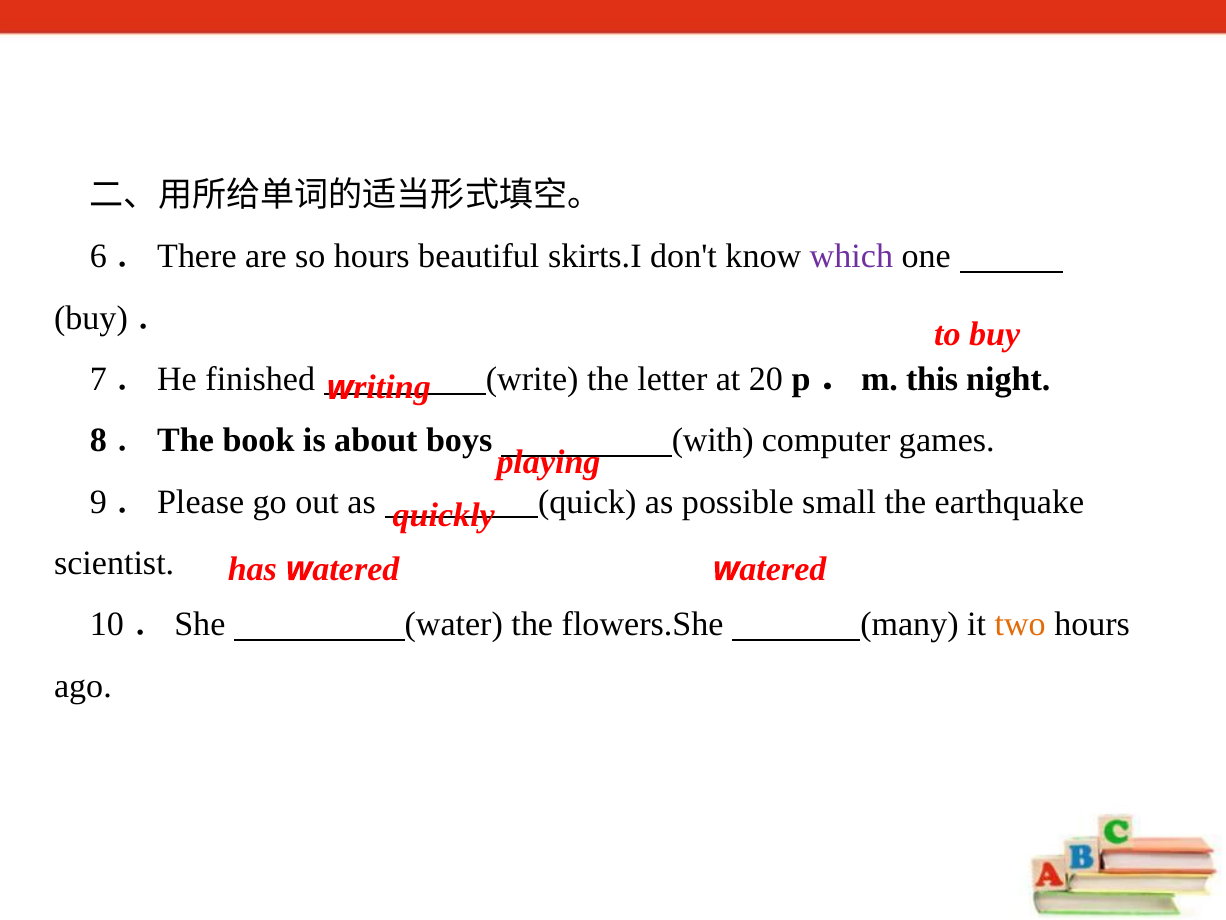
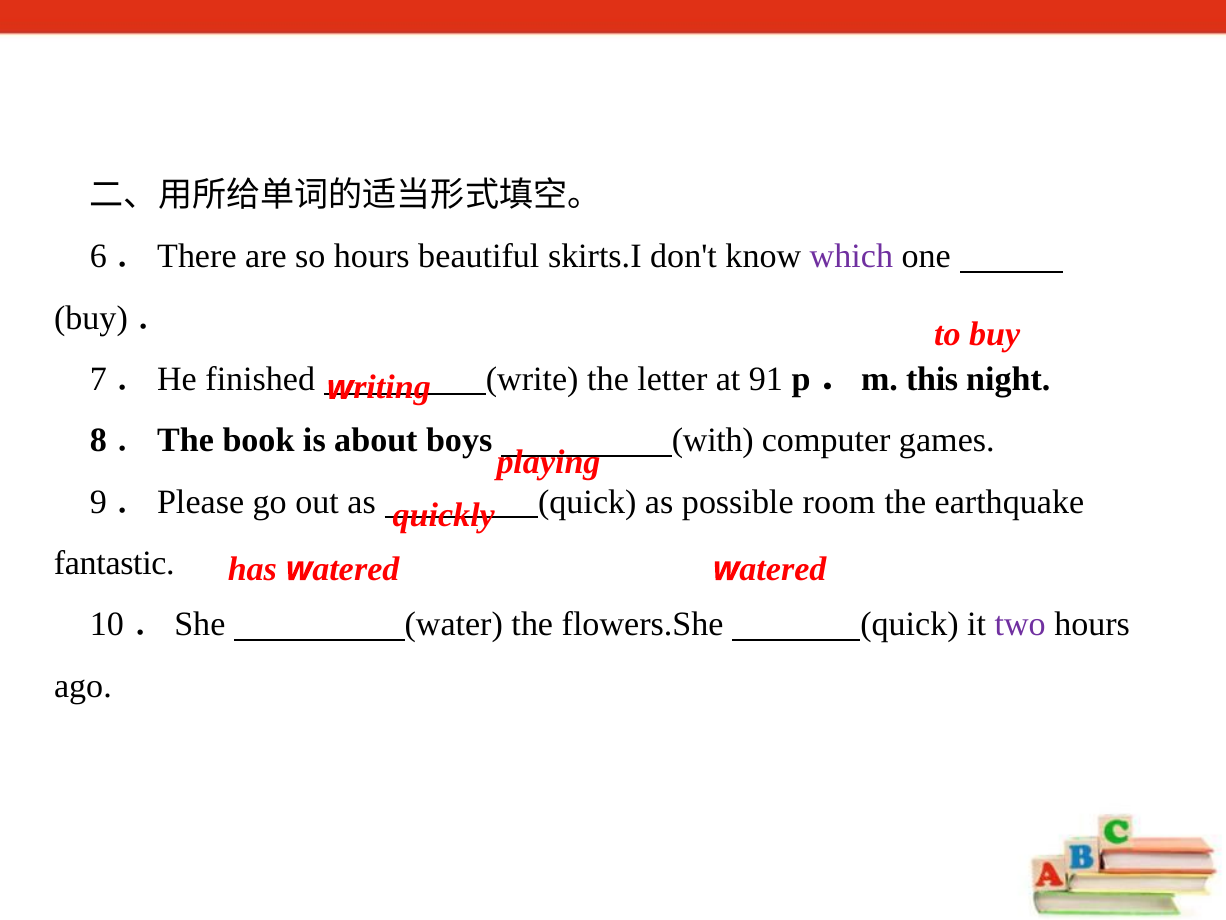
20: 20 -> 91
small: small -> room
scientist: scientist -> fantastic
flowers.She many: many -> quick
two colour: orange -> purple
